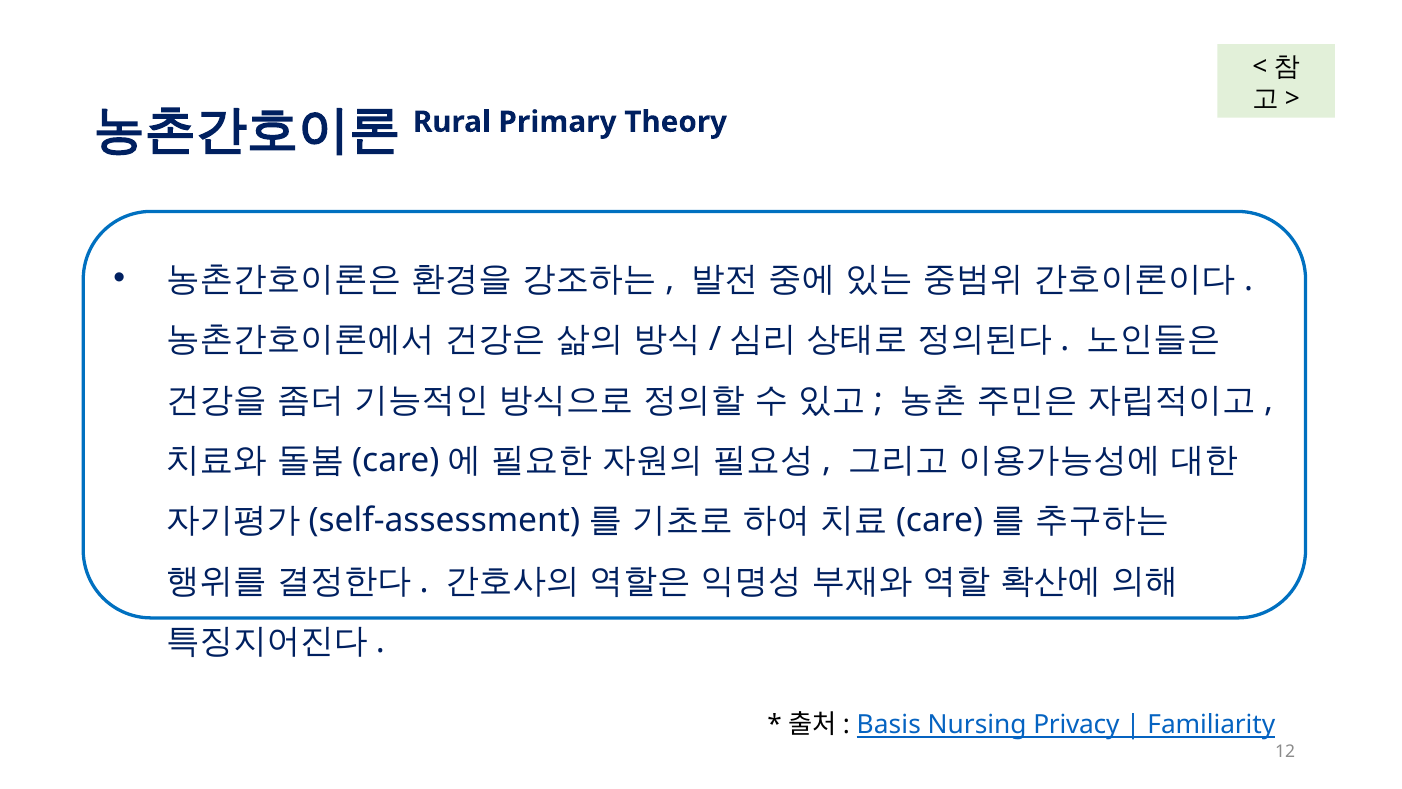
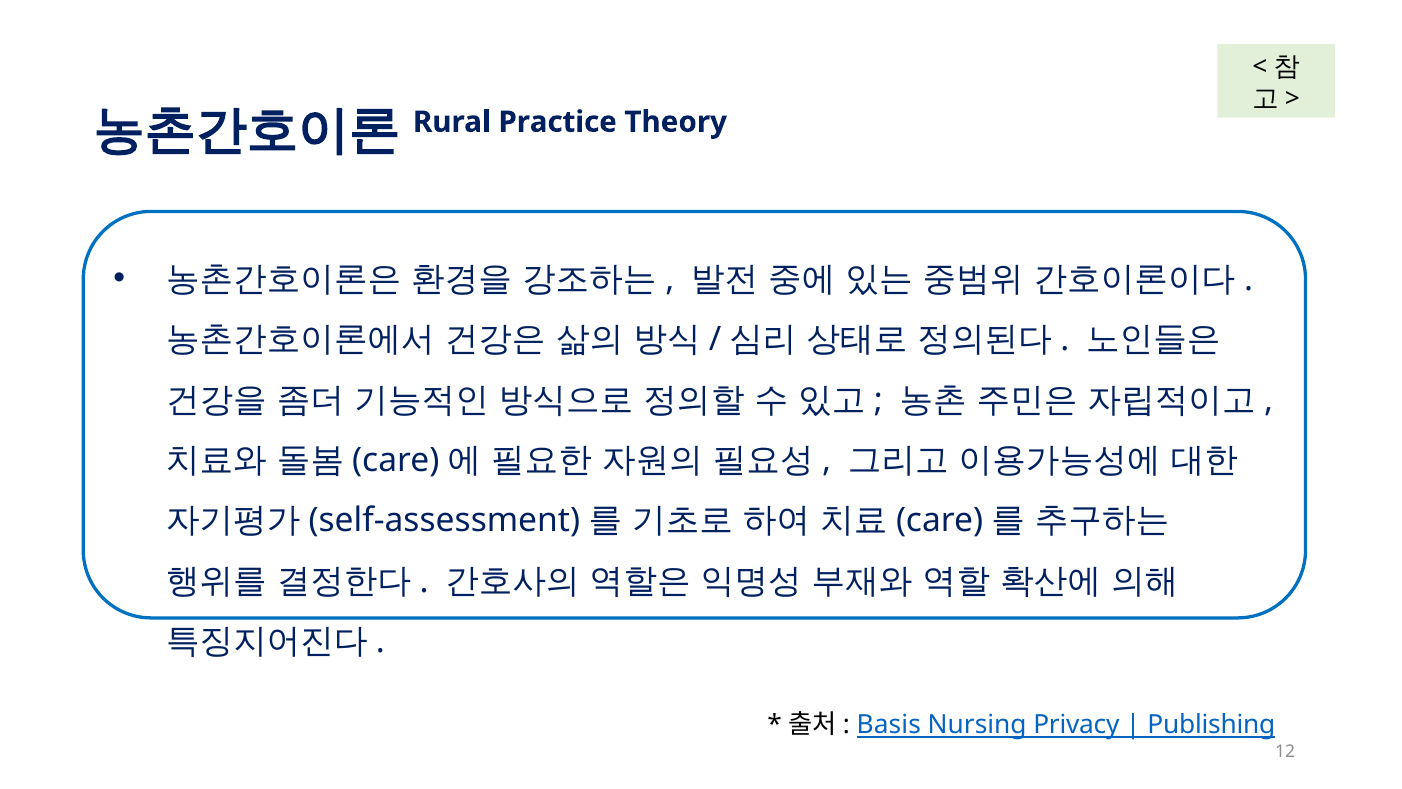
Primary: Primary -> Practice
Familiarity: Familiarity -> Publishing
